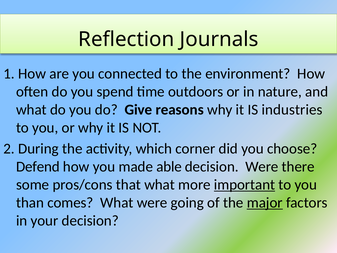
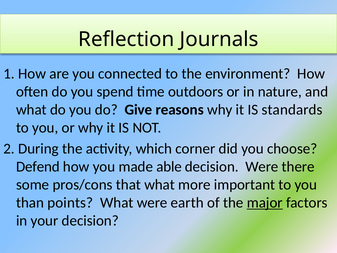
industries: industries -> standards
important underline: present -> none
comes: comes -> points
going: going -> earth
